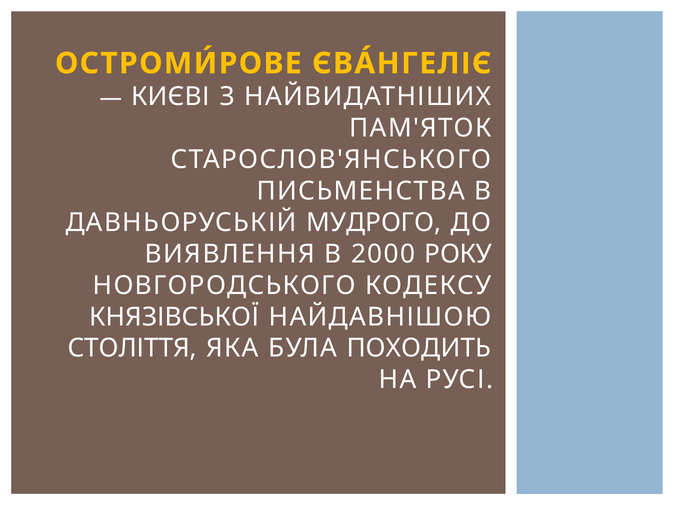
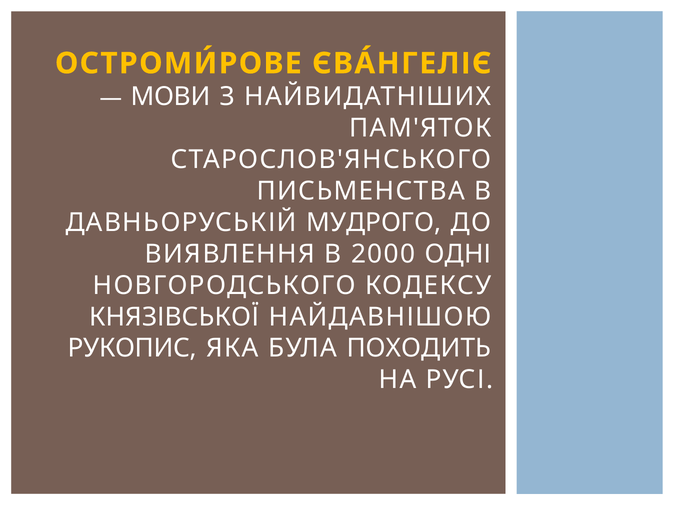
КИЄВІ: КИЄВІ -> МОВИ
РОКУ: РОКУ -> ОДНІ
СТОЛІТТЯ: СТОЛІТТЯ -> РУКОПИС
